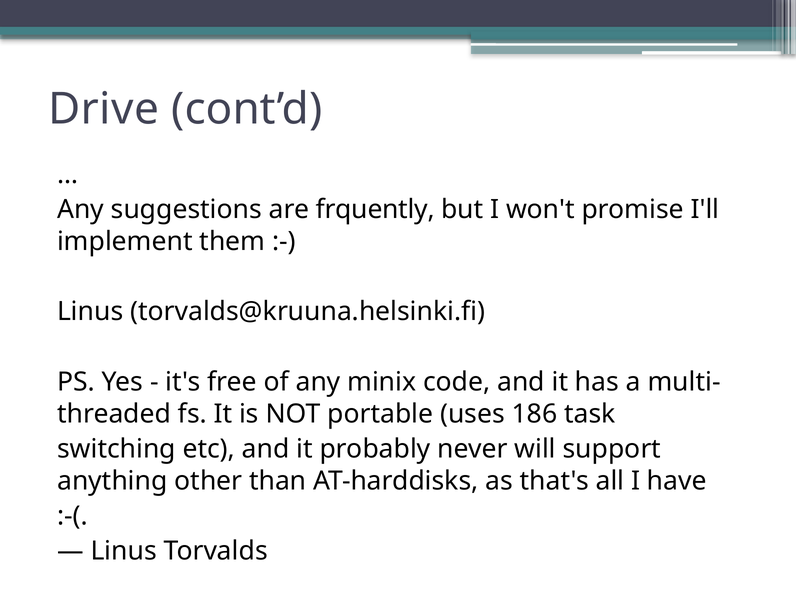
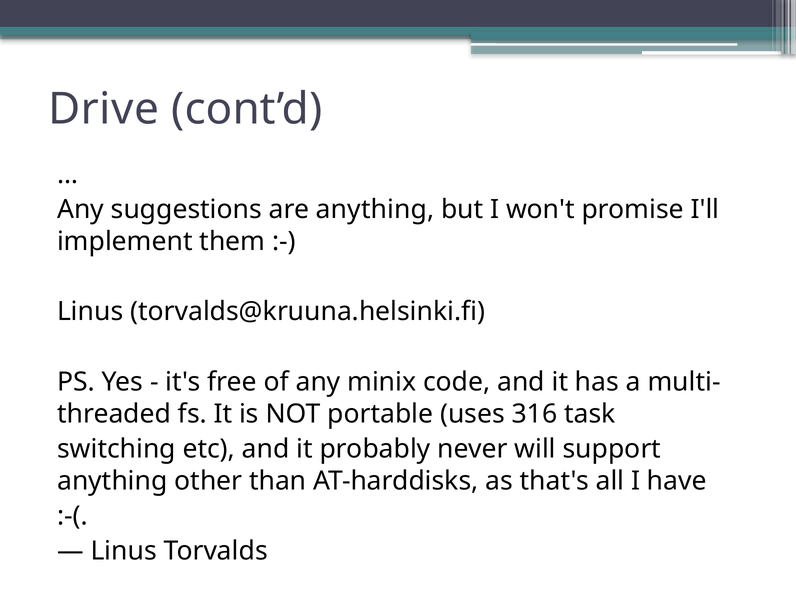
are frquently: frquently -> anything
186: 186 -> 316
